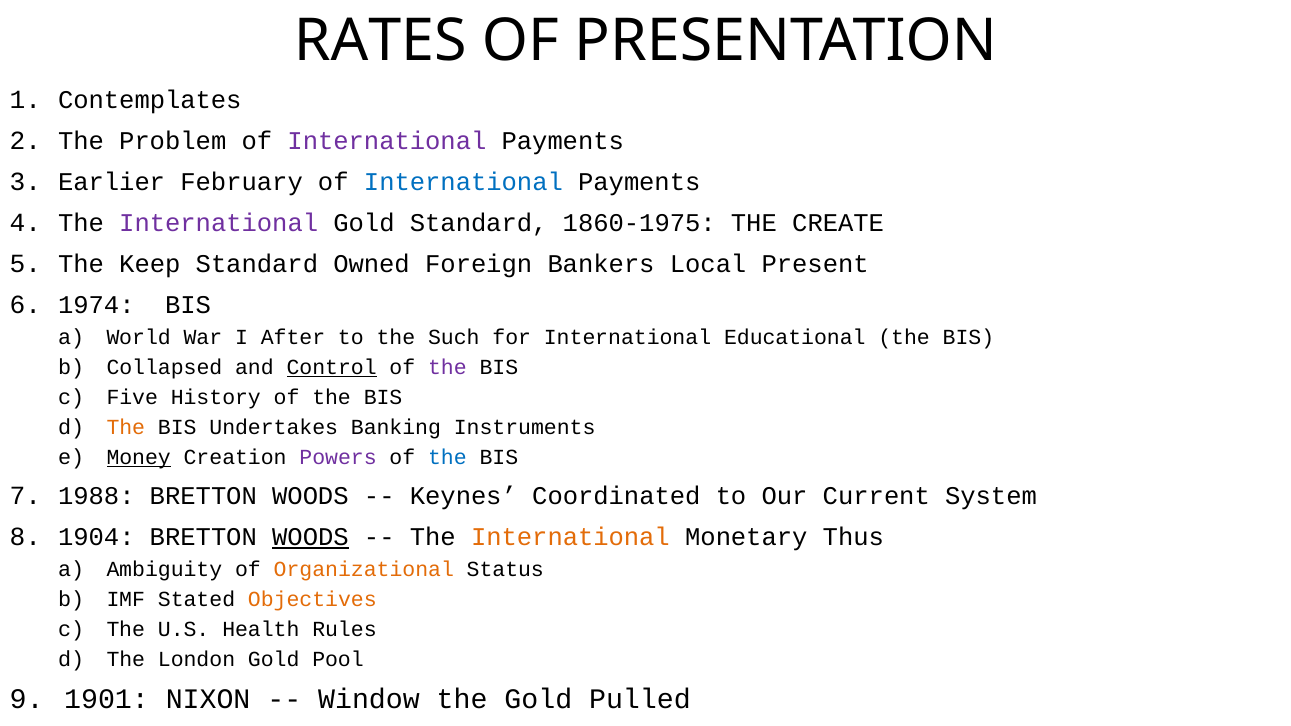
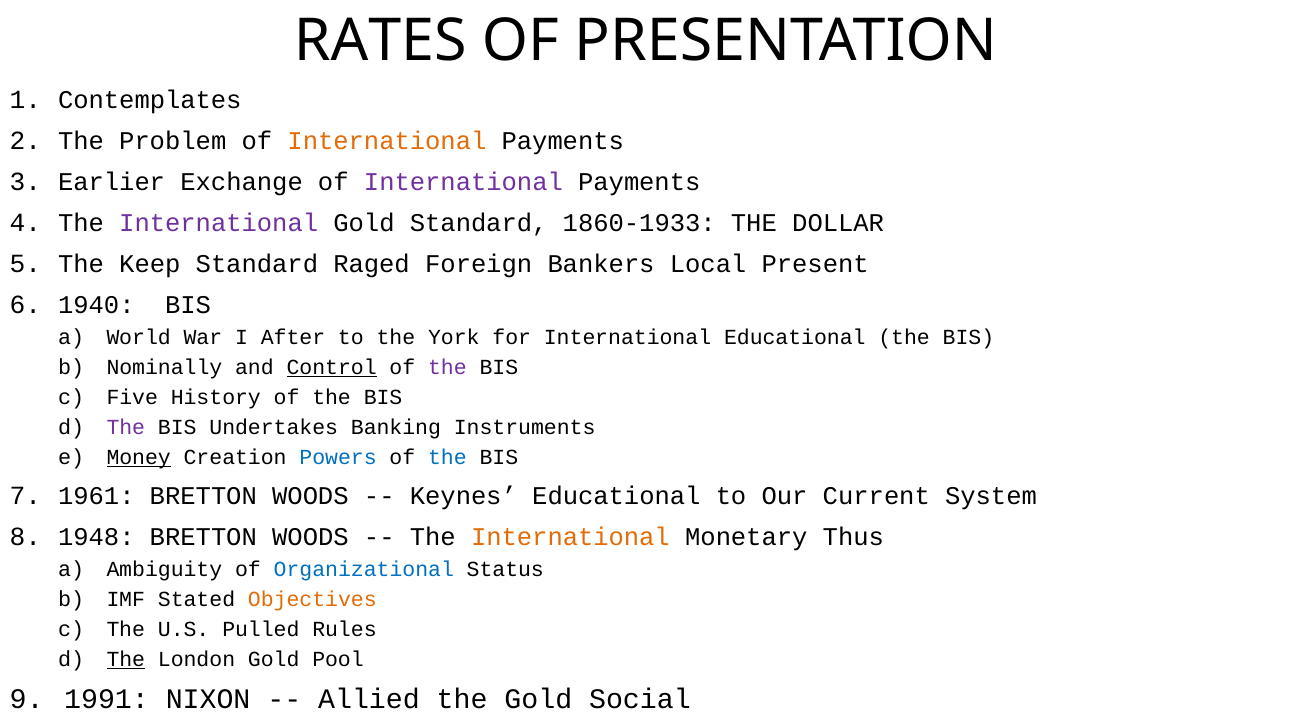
International at (387, 141) colour: purple -> orange
February: February -> Exchange
International at (463, 182) colour: blue -> purple
1860-1975: 1860-1975 -> 1860-1933
CREATE: CREATE -> DOLLAR
Owned: Owned -> Raged
1974: 1974 -> 1940
Such: Such -> York
Collapsed: Collapsed -> Nominally
The at (126, 428) colour: orange -> purple
Powers colour: purple -> blue
1988: 1988 -> 1961
Keynes Coordinated: Coordinated -> Educational
1904: 1904 -> 1948
WOODS at (310, 537) underline: present -> none
Organizational colour: orange -> blue
Health: Health -> Pulled
The at (126, 659) underline: none -> present
1901: 1901 -> 1991
Window: Window -> Allied
Pulled: Pulled -> Social
